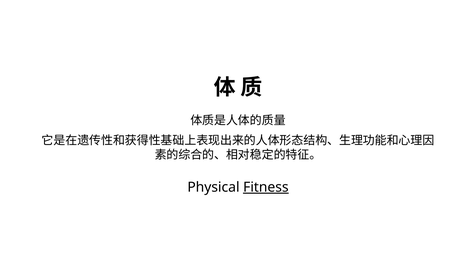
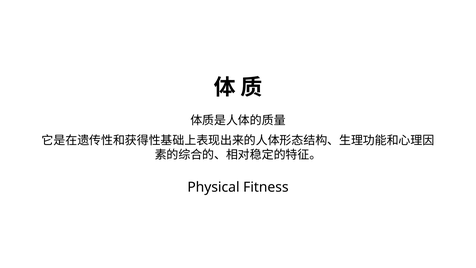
Fitness underline: present -> none
